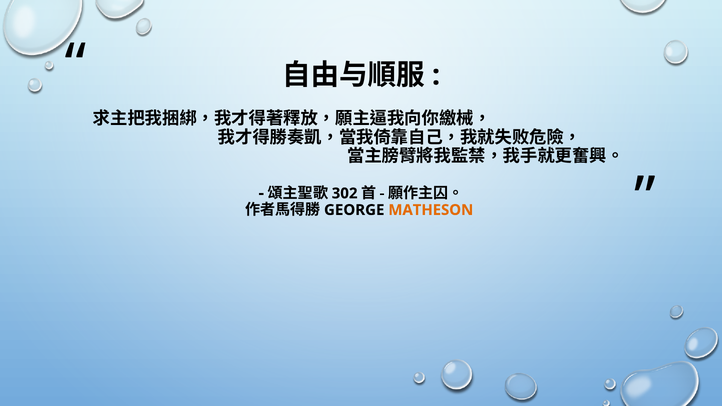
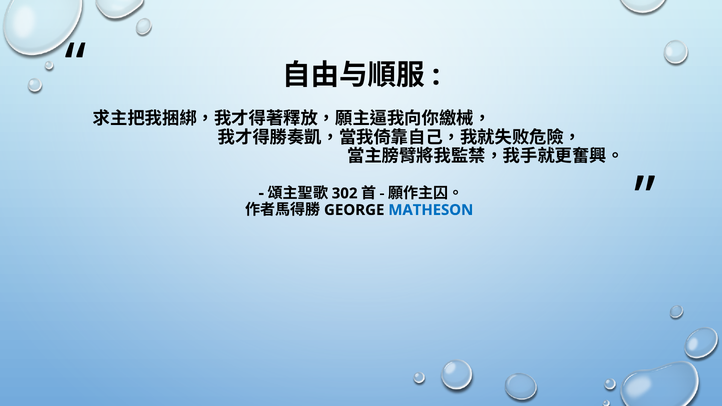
MATHESON colour: orange -> blue
